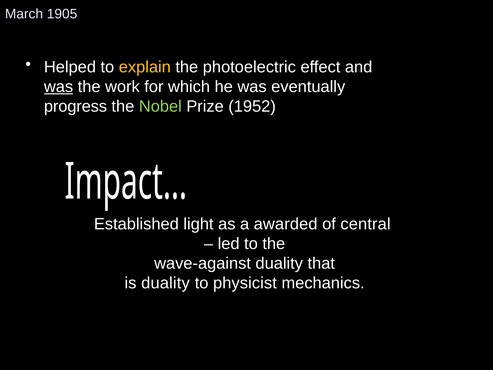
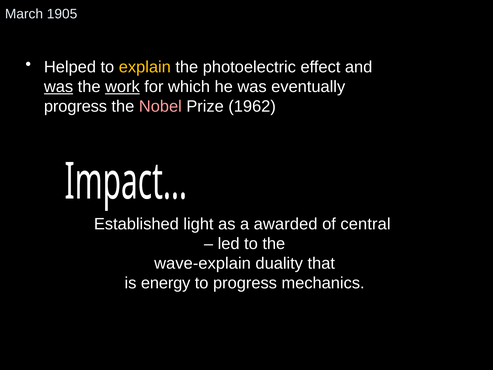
work underline: none -> present
Nobel colour: light green -> pink
1952: 1952 -> 1962
wave-against: wave-against -> wave-explain
is duality: duality -> energy
to physicist: physicist -> progress
